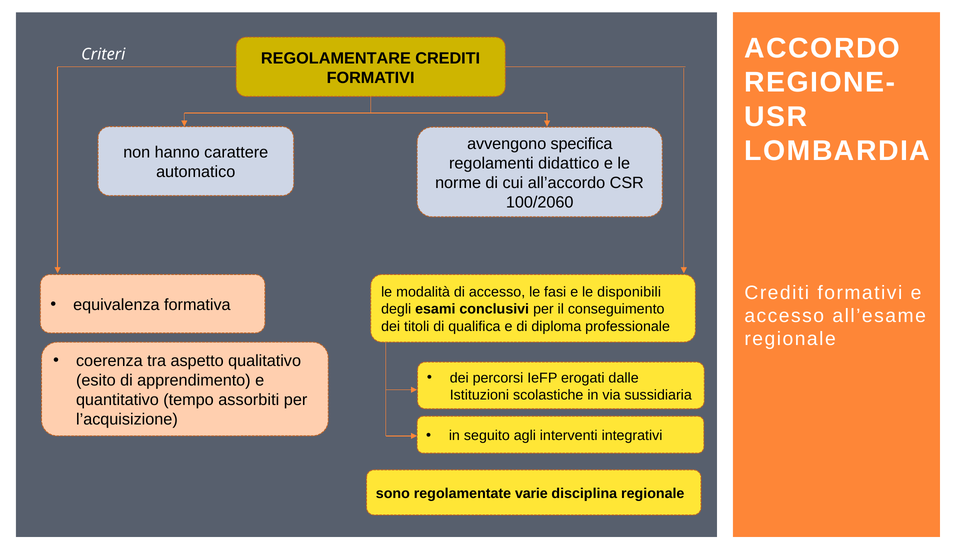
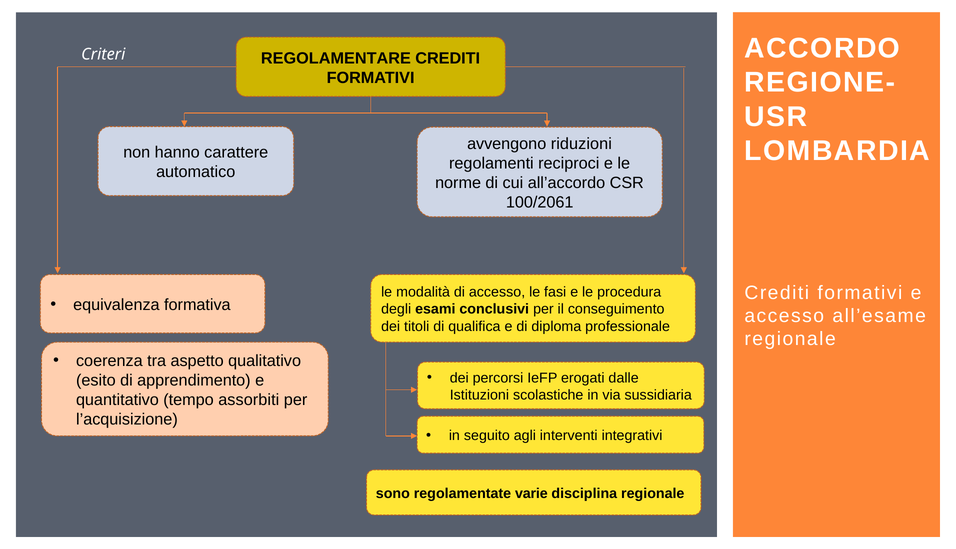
specifica: specifica -> riduzioni
didattico: didattico -> reciproci
100/2060: 100/2060 -> 100/2061
disponibili: disponibili -> procedura
